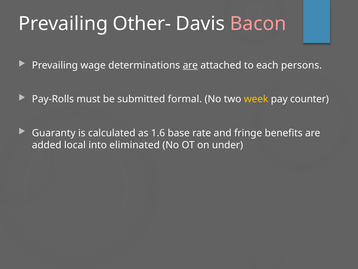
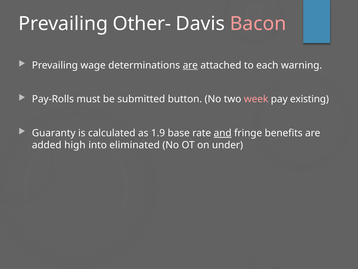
persons: persons -> warning
formal: formal -> button
week colour: yellow -> pink
counter: counter -> existing
1.6: 1.6 -> 1.9
and underline: none -> present
local: local -> high
